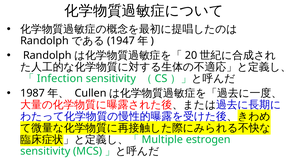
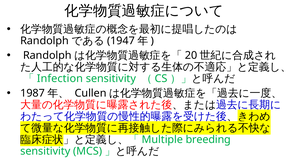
estrogen: estrogen -> breeding
